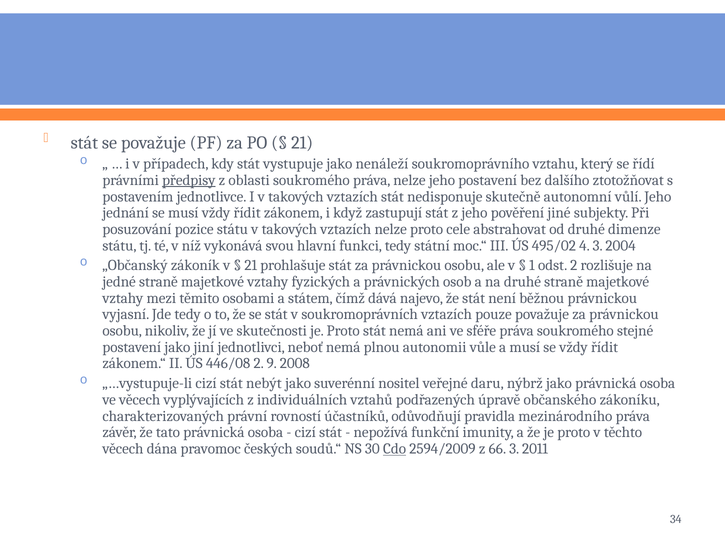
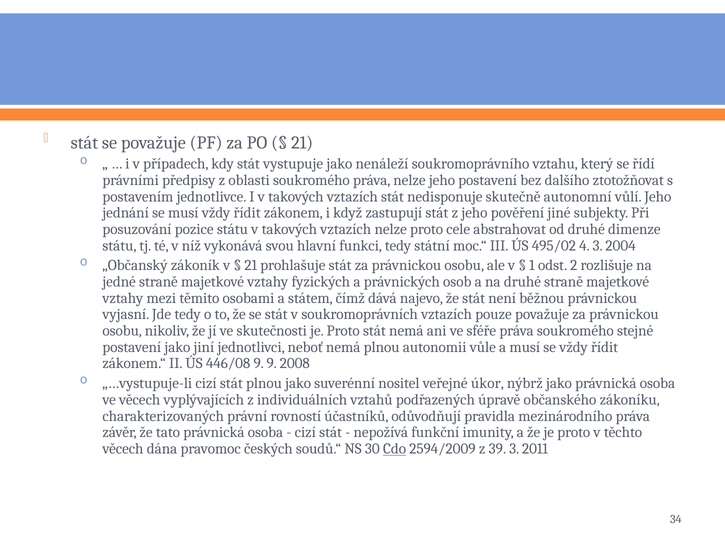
předpisy underline: present -> none
446/08 2: 2 -> 9
stát nebýt: nebýt -> plnou
daru: daru -> úkor
66: 66 -> 39
